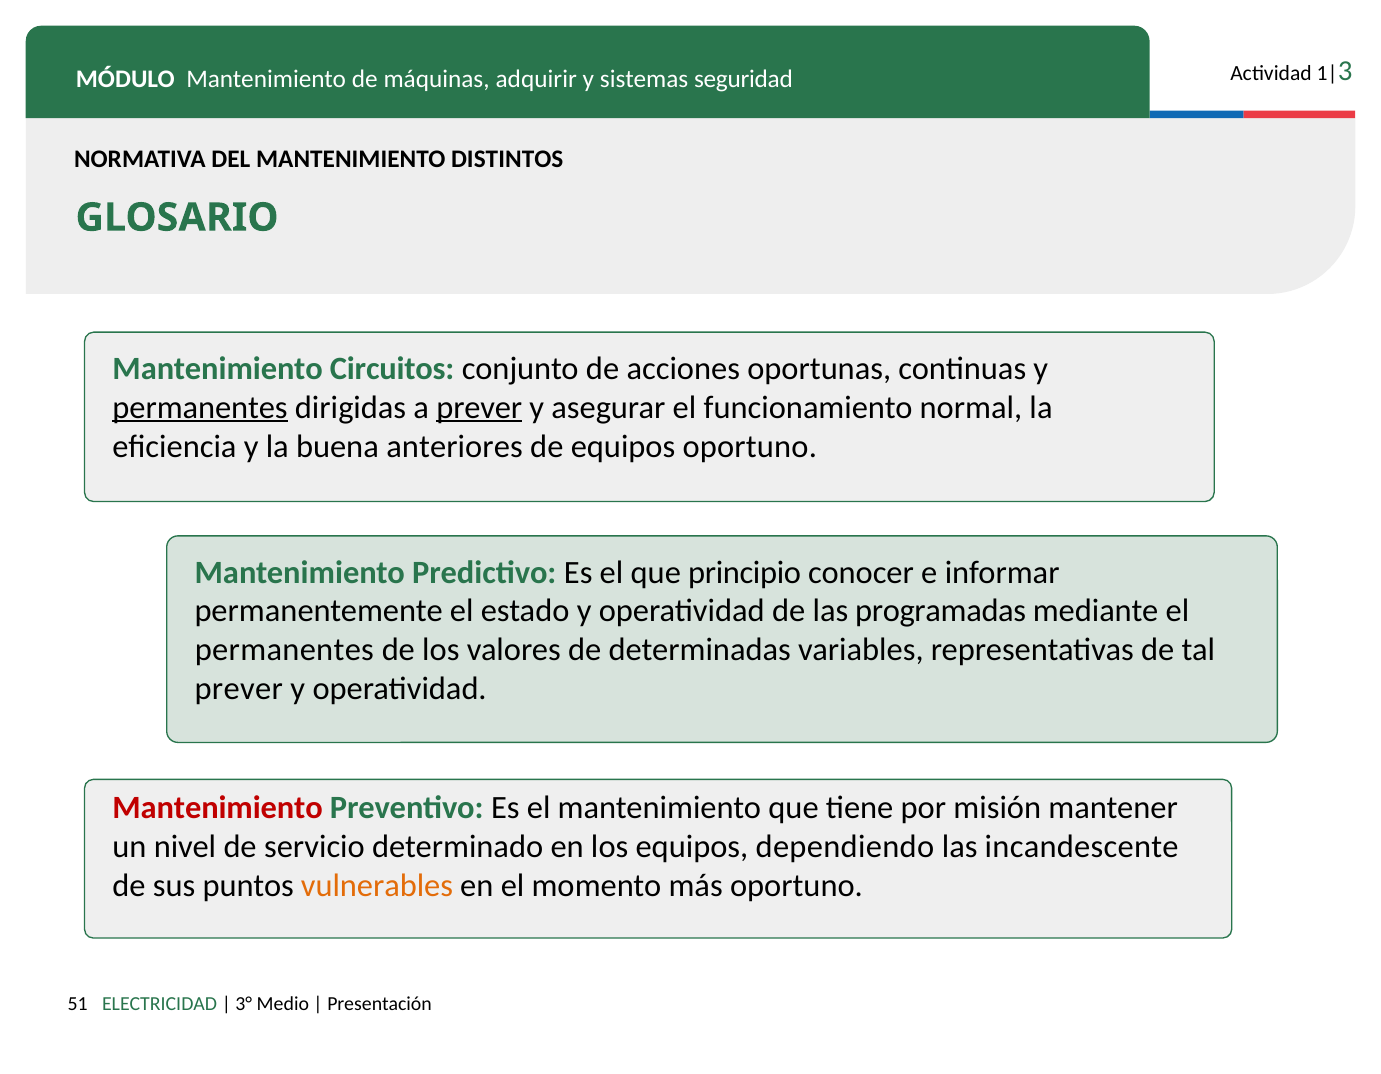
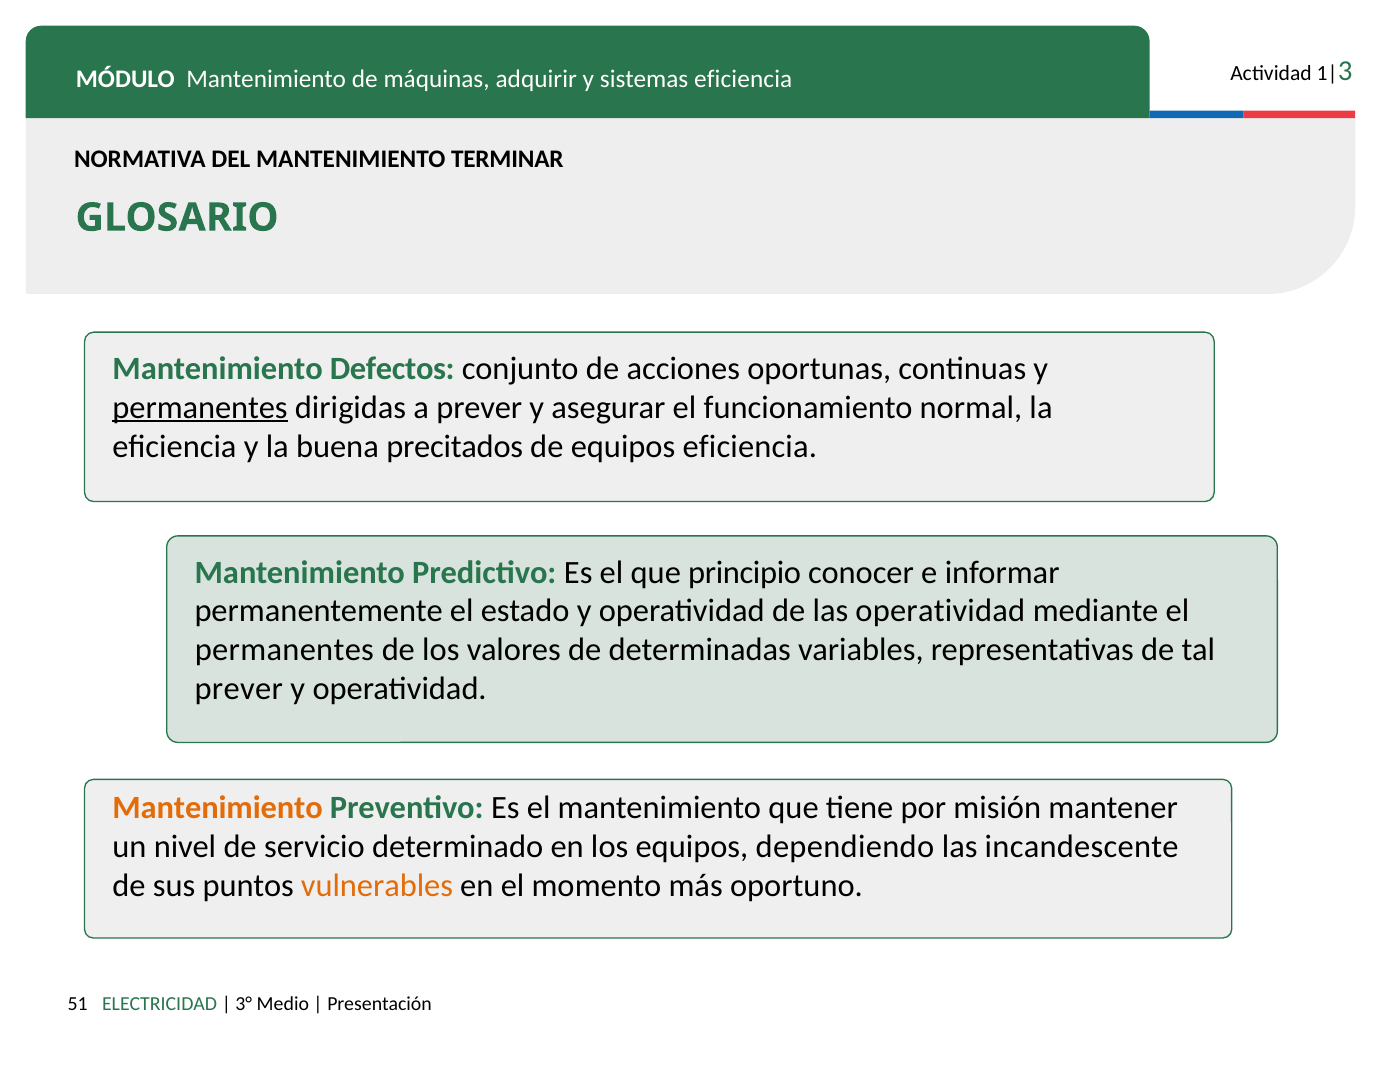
seguridad at (743, 80): seguridad -> eficiencia
DISTINTOS: DISTINTOS -> TERMINAR
Circuitos: Circuitos -> Defectos
prever at (479, 408) underline: present -> none
anteriores: anteriores -> precitados
equipos oportuno: oportuno -> eficiencia
las programadas: programadas -> operatividad
Mantenimiento at (218, 808) colour: red -> orange
